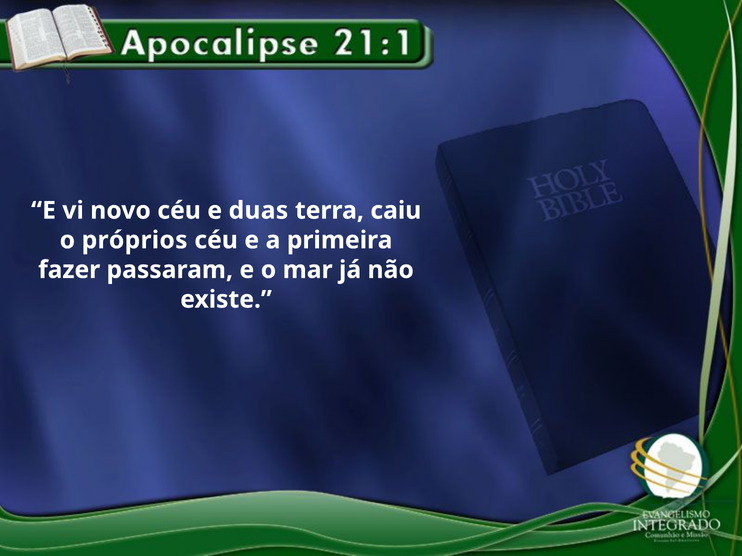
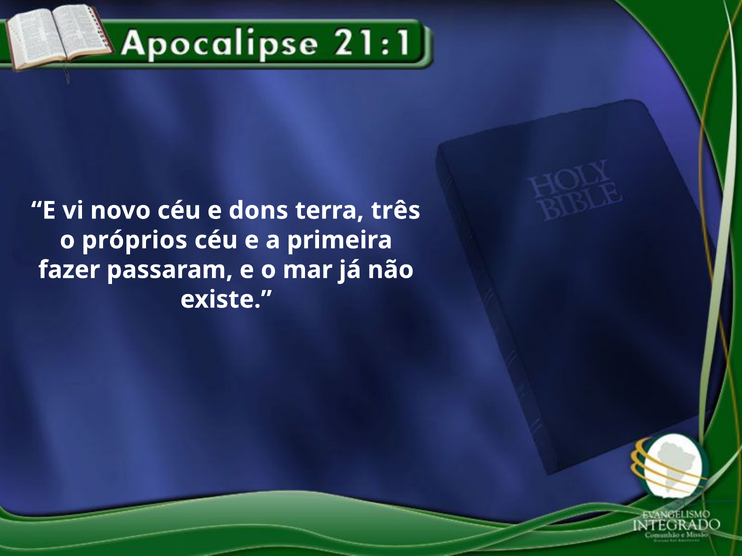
duas: duas -> dons
caiu: caiu -> três
